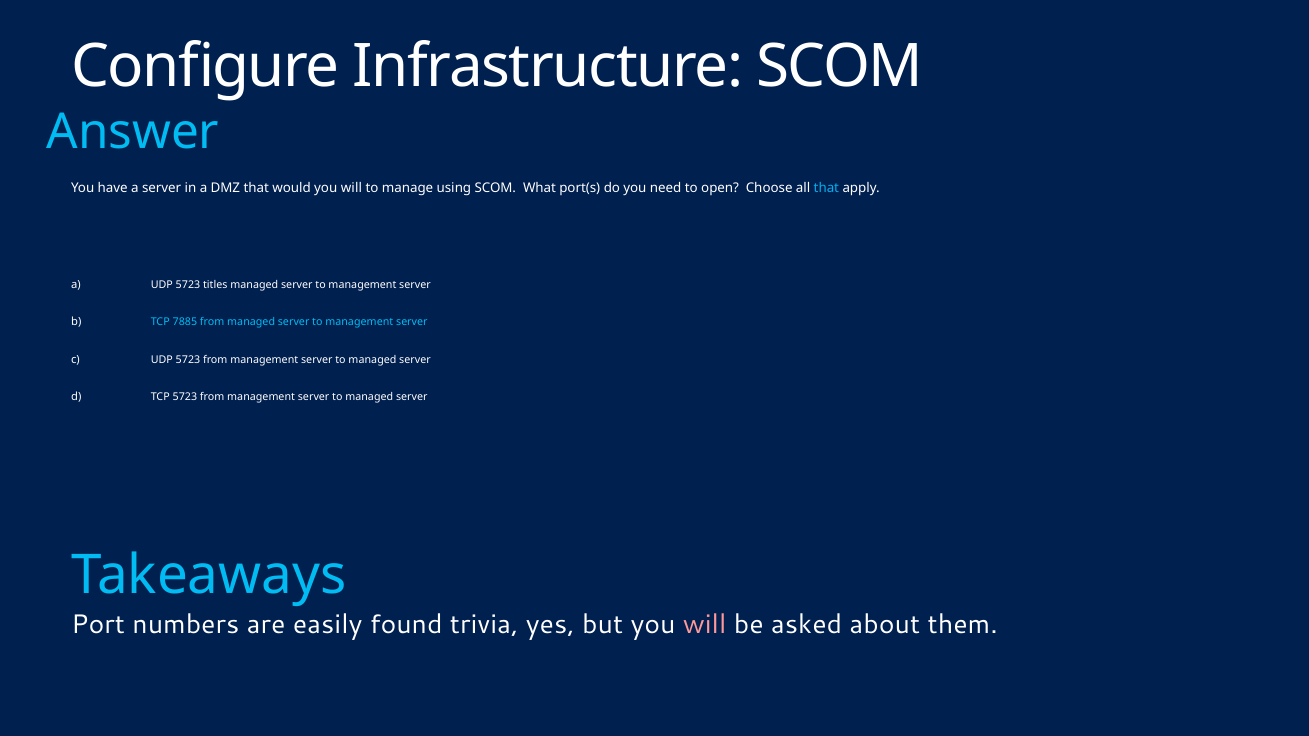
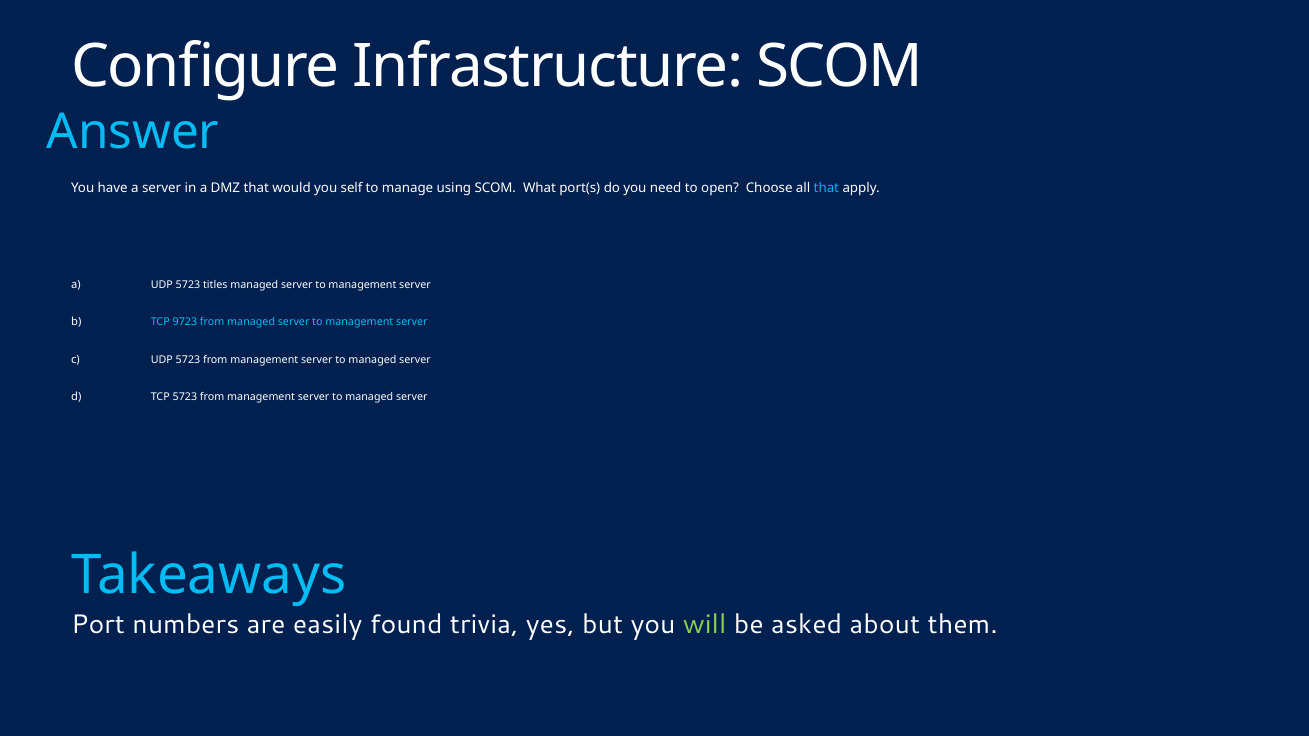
would you will: will -> self
7885: 7885 -> 9723
will at (705, 625) colour: pink -> light green
